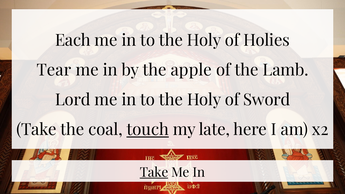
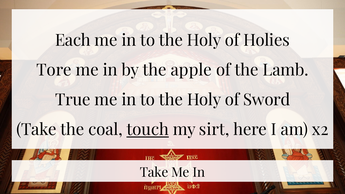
Tear: Tear -> Tore
Lord: Lord -> True
late: late -> sirt
Take at (154, 173) underline: present -> none
